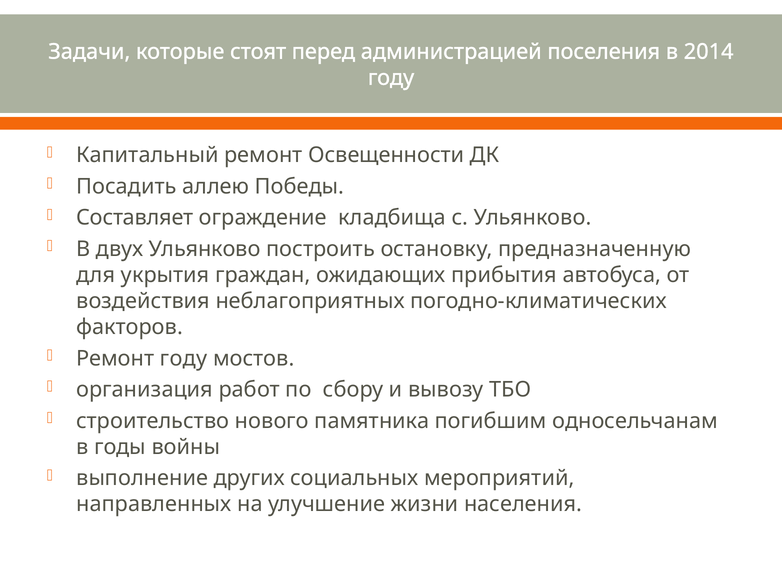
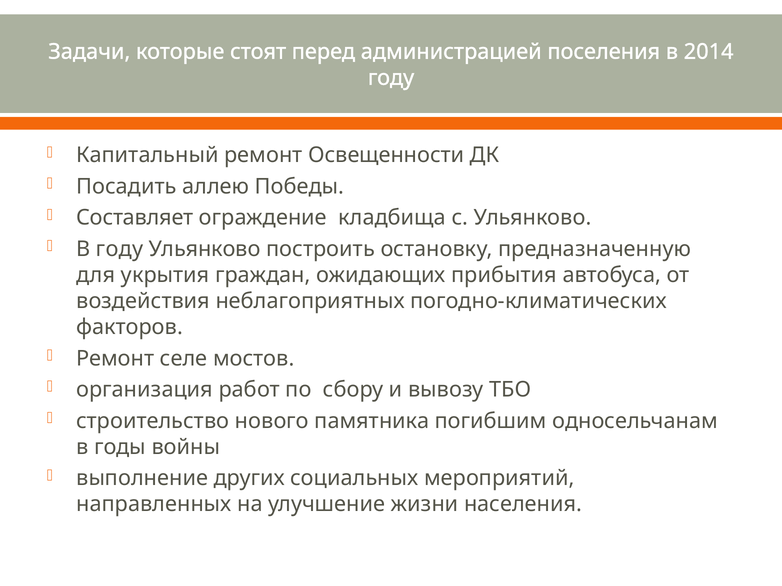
В двух: двух -> году
Ремонт году: году -> селе
